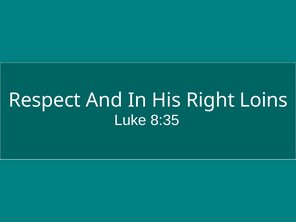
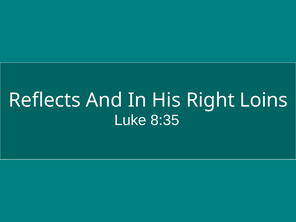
Respect: Respect -> Reflects
